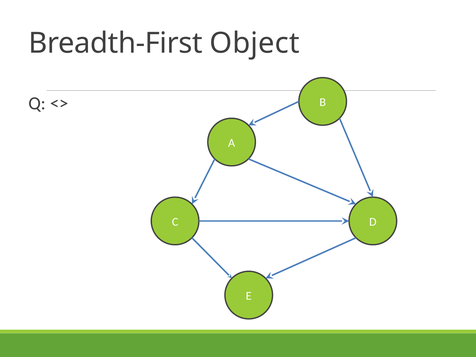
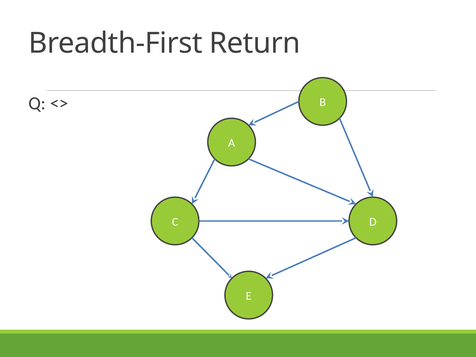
Object: Object -> Return
